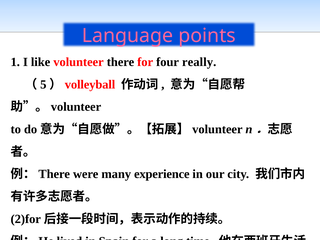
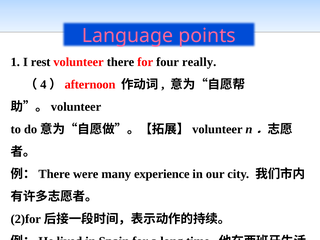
like: like -> rest
5: 5 -> 4
volleyball: volleyball -> afternoon
